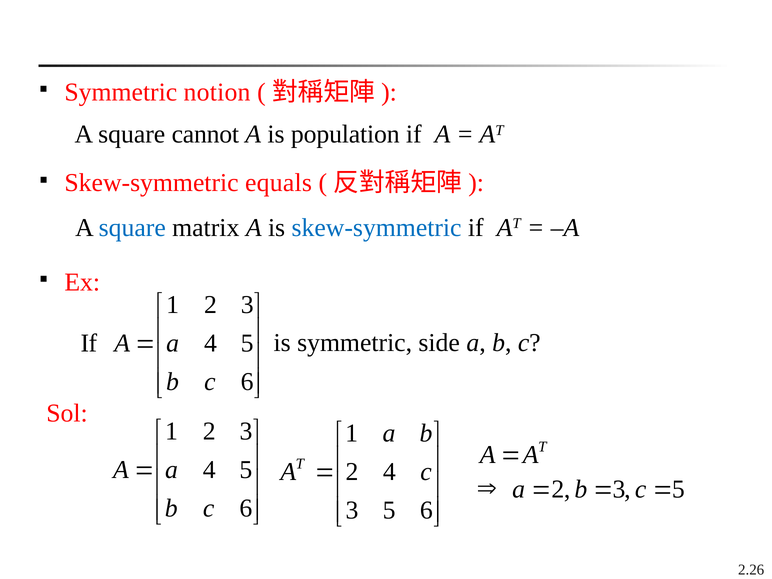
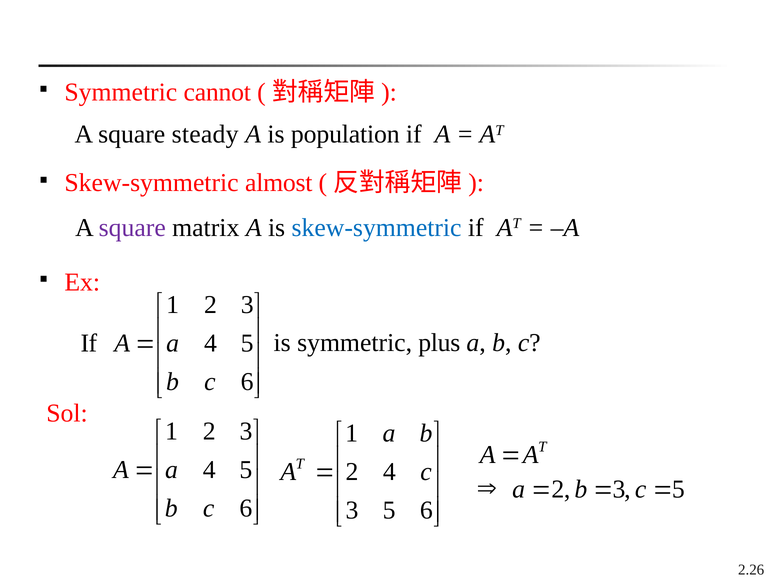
notion: notion -> cannot
cannot: cannot -> steady
equals: equals -> almost
square at (132, 228) colour: blue -> purple
side: side -> plus
